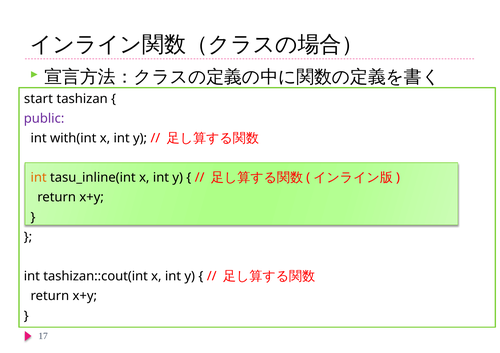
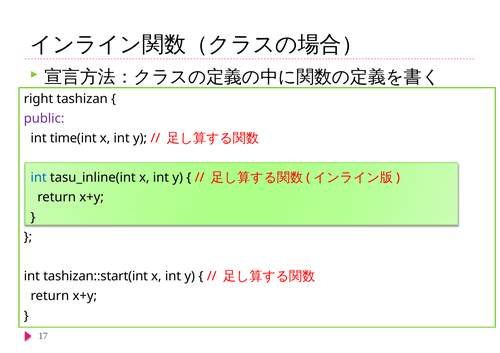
start: start -> right
with(int: with(int -> time(int
int at (39, 178) colour: orange -> blue
tashizan::cout(int: tashizan::cout(int -> tashizan::start(int
